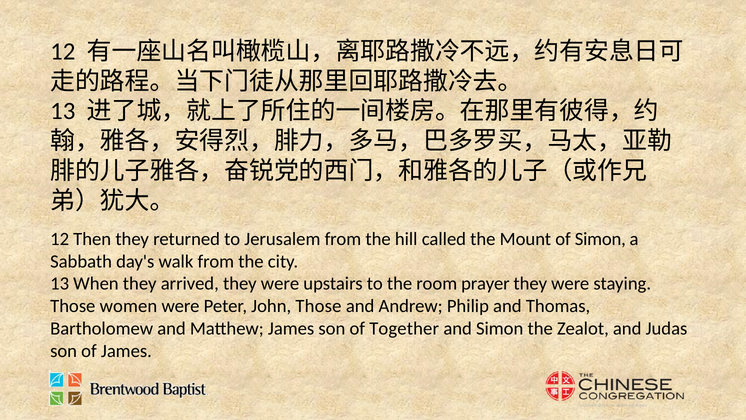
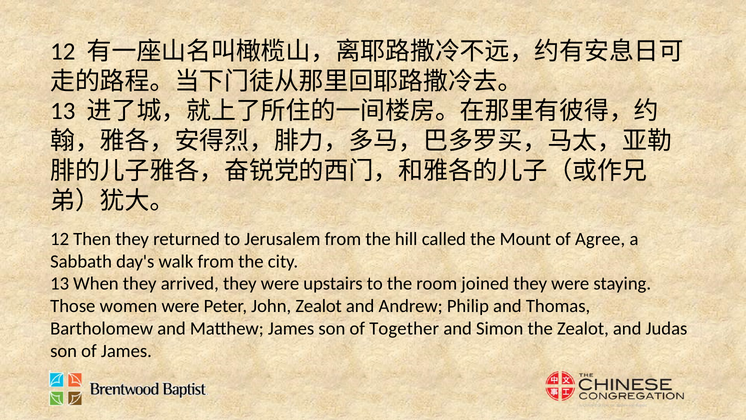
of Simon: Simon -> Agree
prayer: prayer -> joined
John Those: Those -> Zealot
